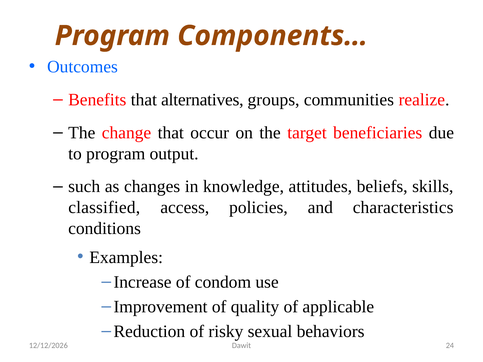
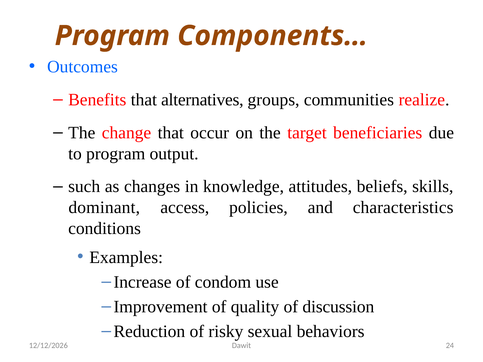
classified: classified -> dominant
applicable: applicable -> discussion
